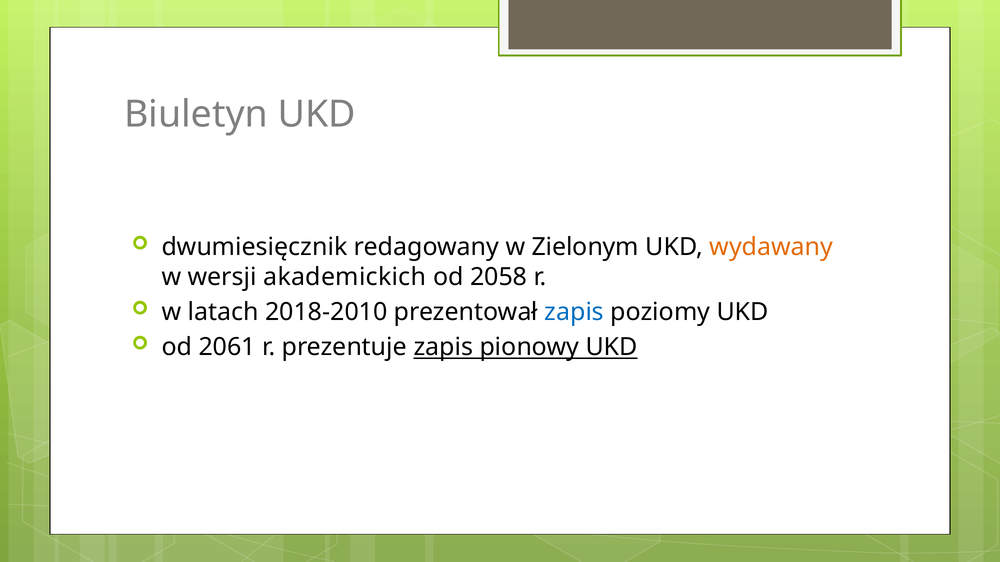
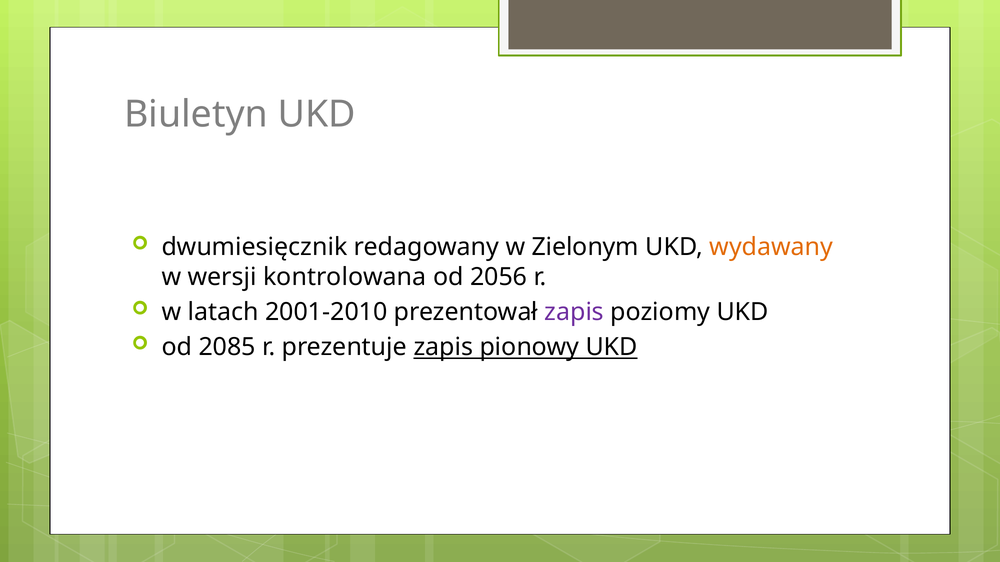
akademickich: akademickich -> kontrolowana
2058: 2058 -> 2056
2018-2010: 2018-2010 -> 2001-2010
zapis at (574, 312) colour: blue -> purple
2061: 2061 -> 2085
